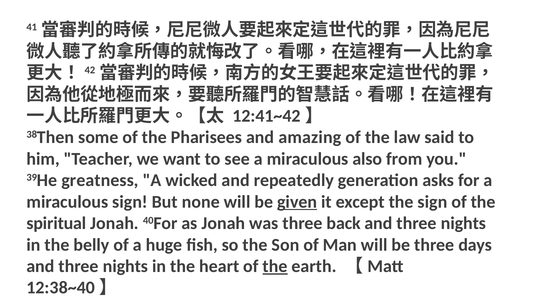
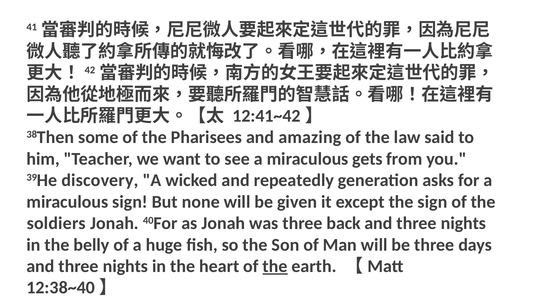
also: also -> gets
greatness: greatness -> discovery
given underline: present -> none
spiritual: spiritual -> soldiers
